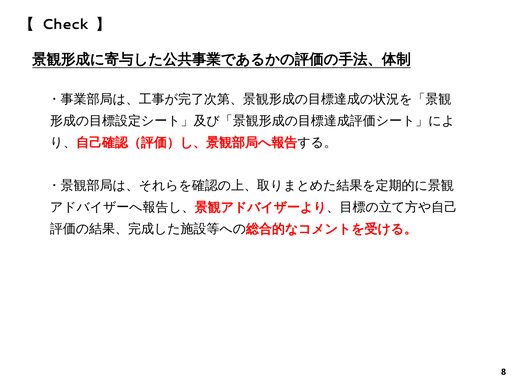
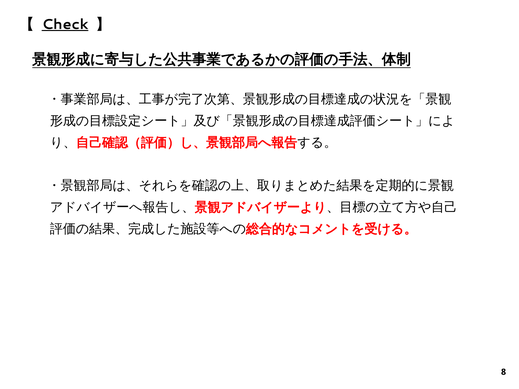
Check underline: none -> present
